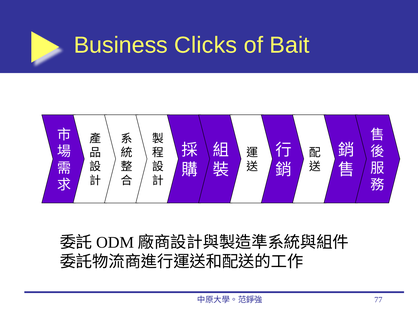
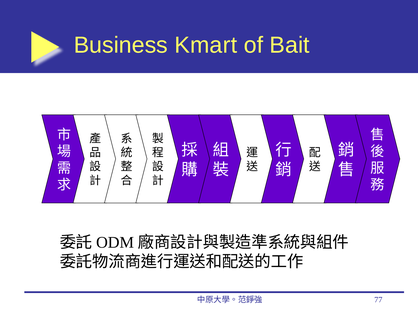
Clicks: Clicks -> Kmart
